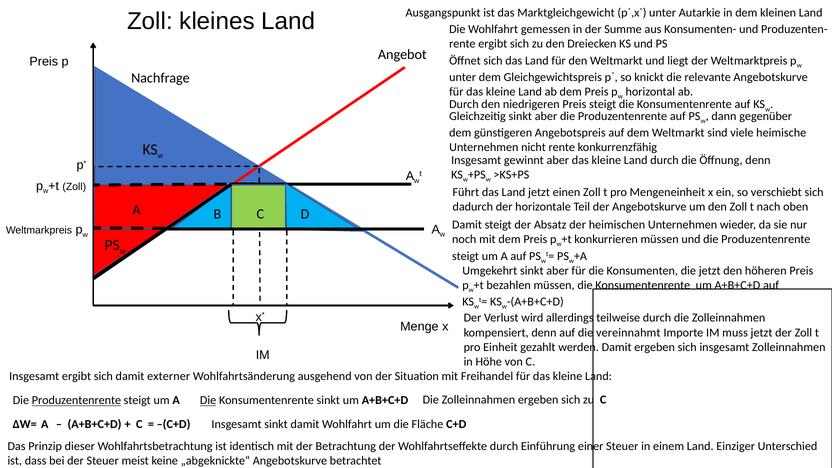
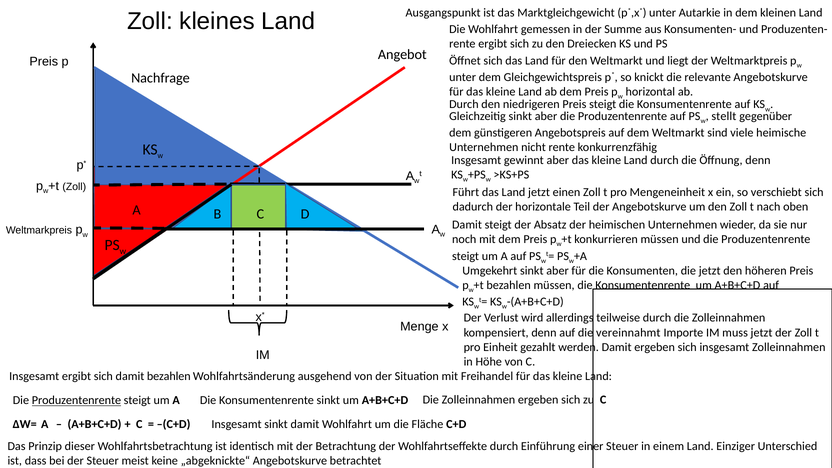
dann: dann -> stellt
damit externer: externer -> bezahlen
Die at (208, 400) underline: present -> none
